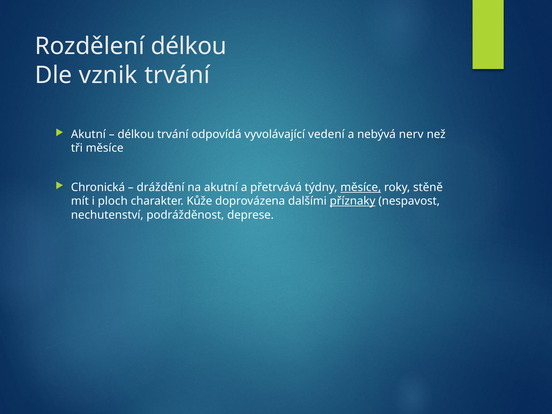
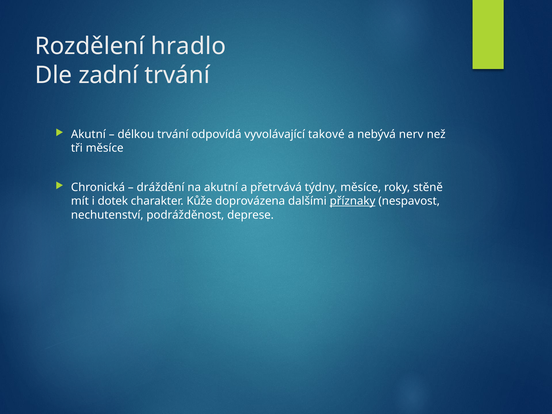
Rozdělení délkou: délkou -> hradlo
vznik: vznik -> zadní
vedení: vedení -> takové
měsíce at (361, 187) underline: present -> none
ploch: ploch -> dotek
